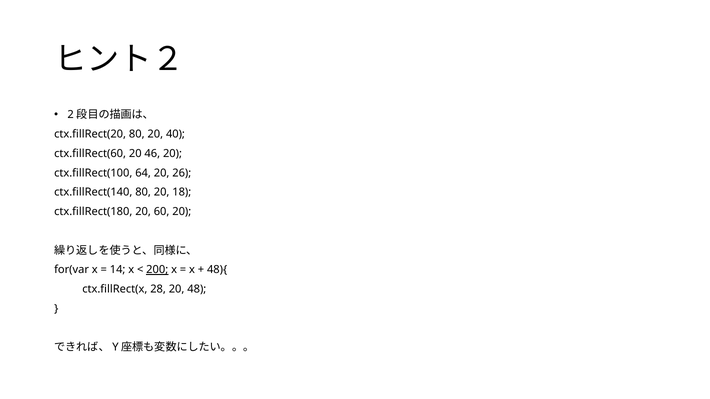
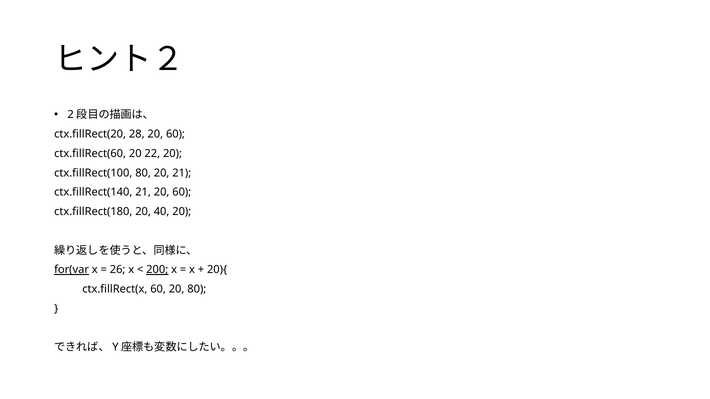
ctx.fillRect(20 80: 80 -> 28
40 at (175, 134): 40 -> 60
46: 46 -> 22
ctx.fillRect(100 64: 64 -> 80
20 26: 26 -> 21
ctx.fillRect(140 80: 80 -> 21
18 at (182, 192): 18 -> 60
60: 60 -> 40
for(var underline: none -> present
14: 14 -> 26
48){: 48){ -> 20){
ctx.fillRect(x 28: 28 -> 60
20 48: 48 -> 80
